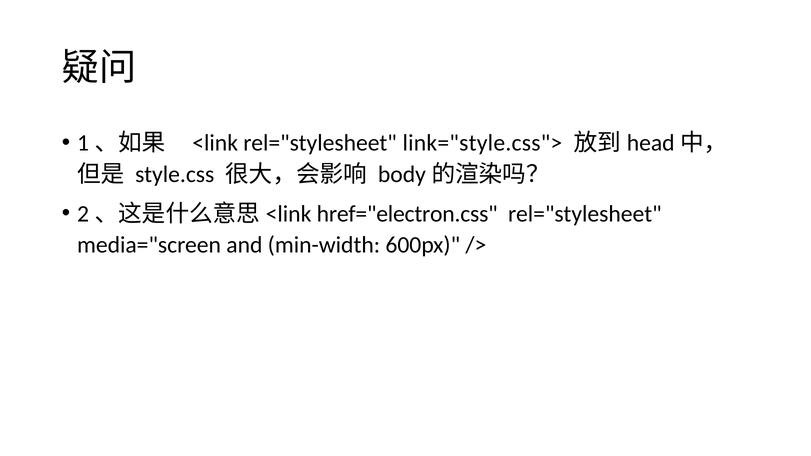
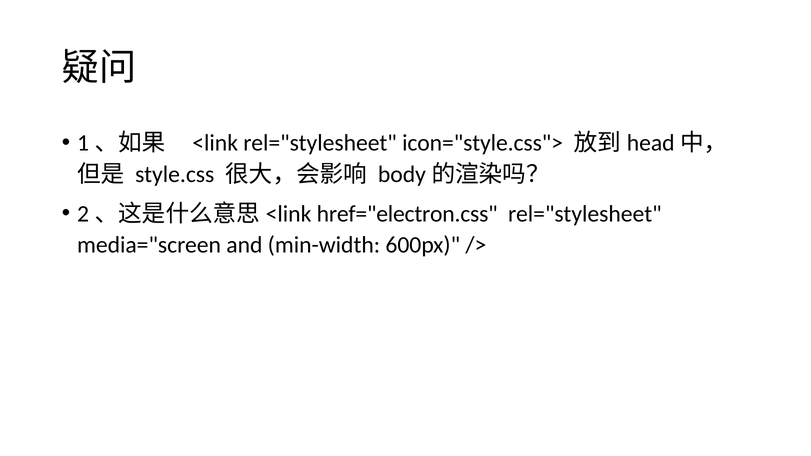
link="style.css">: link="style.css"> -> icon="style.css">
